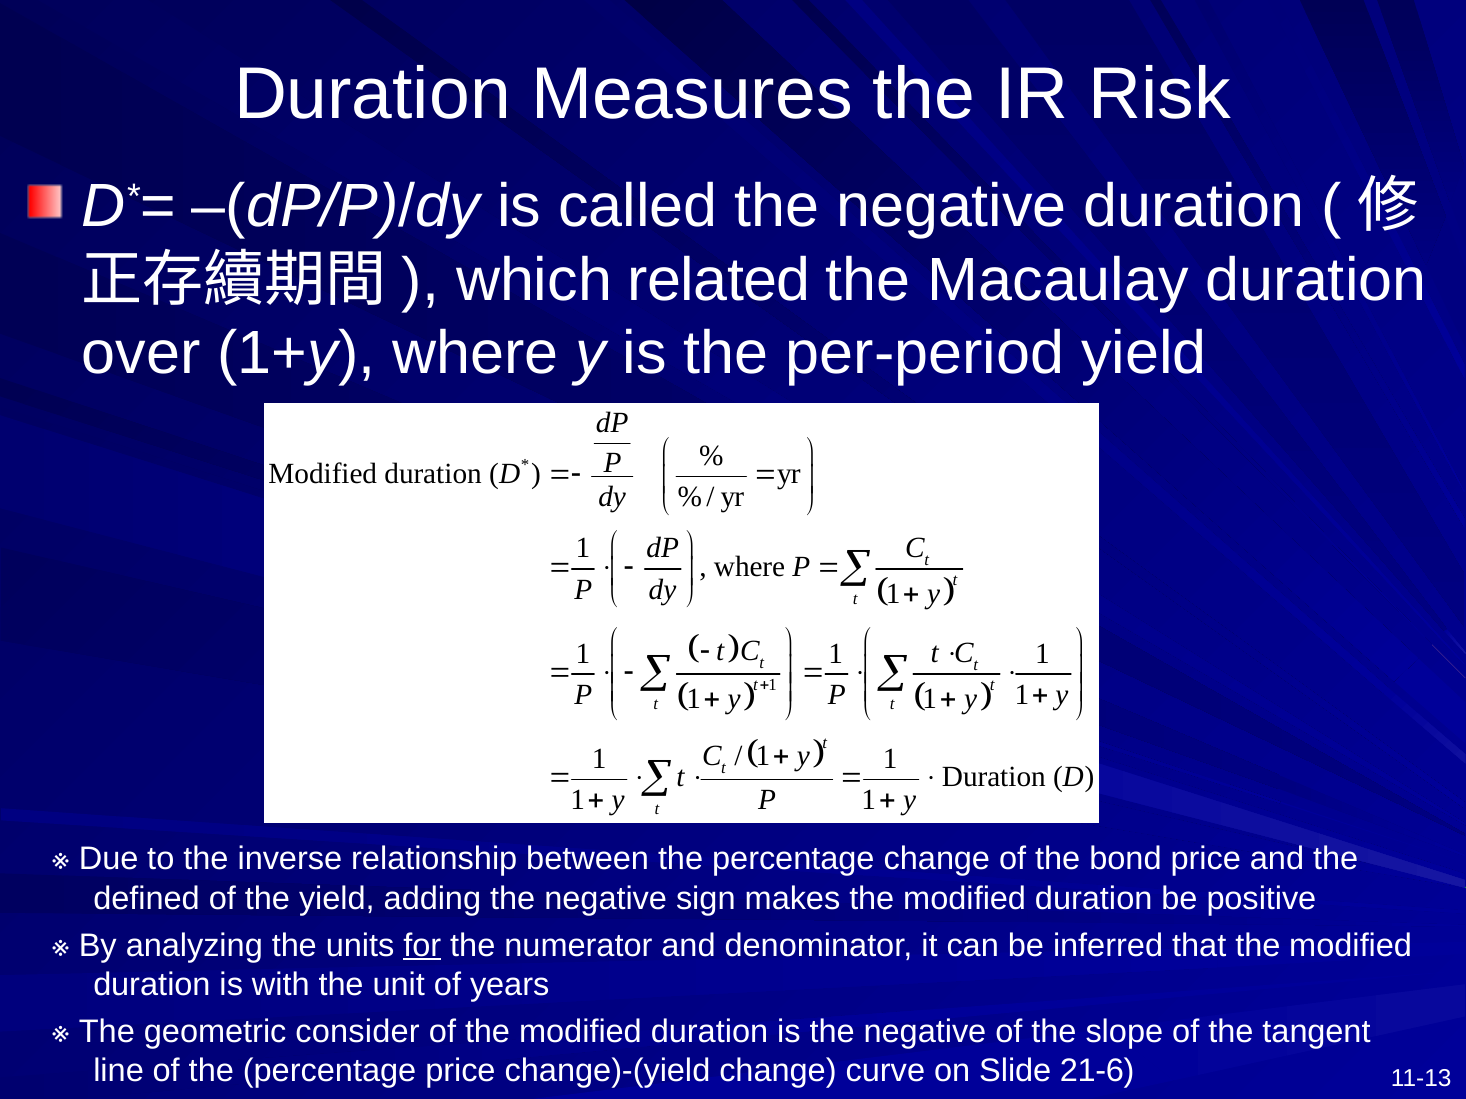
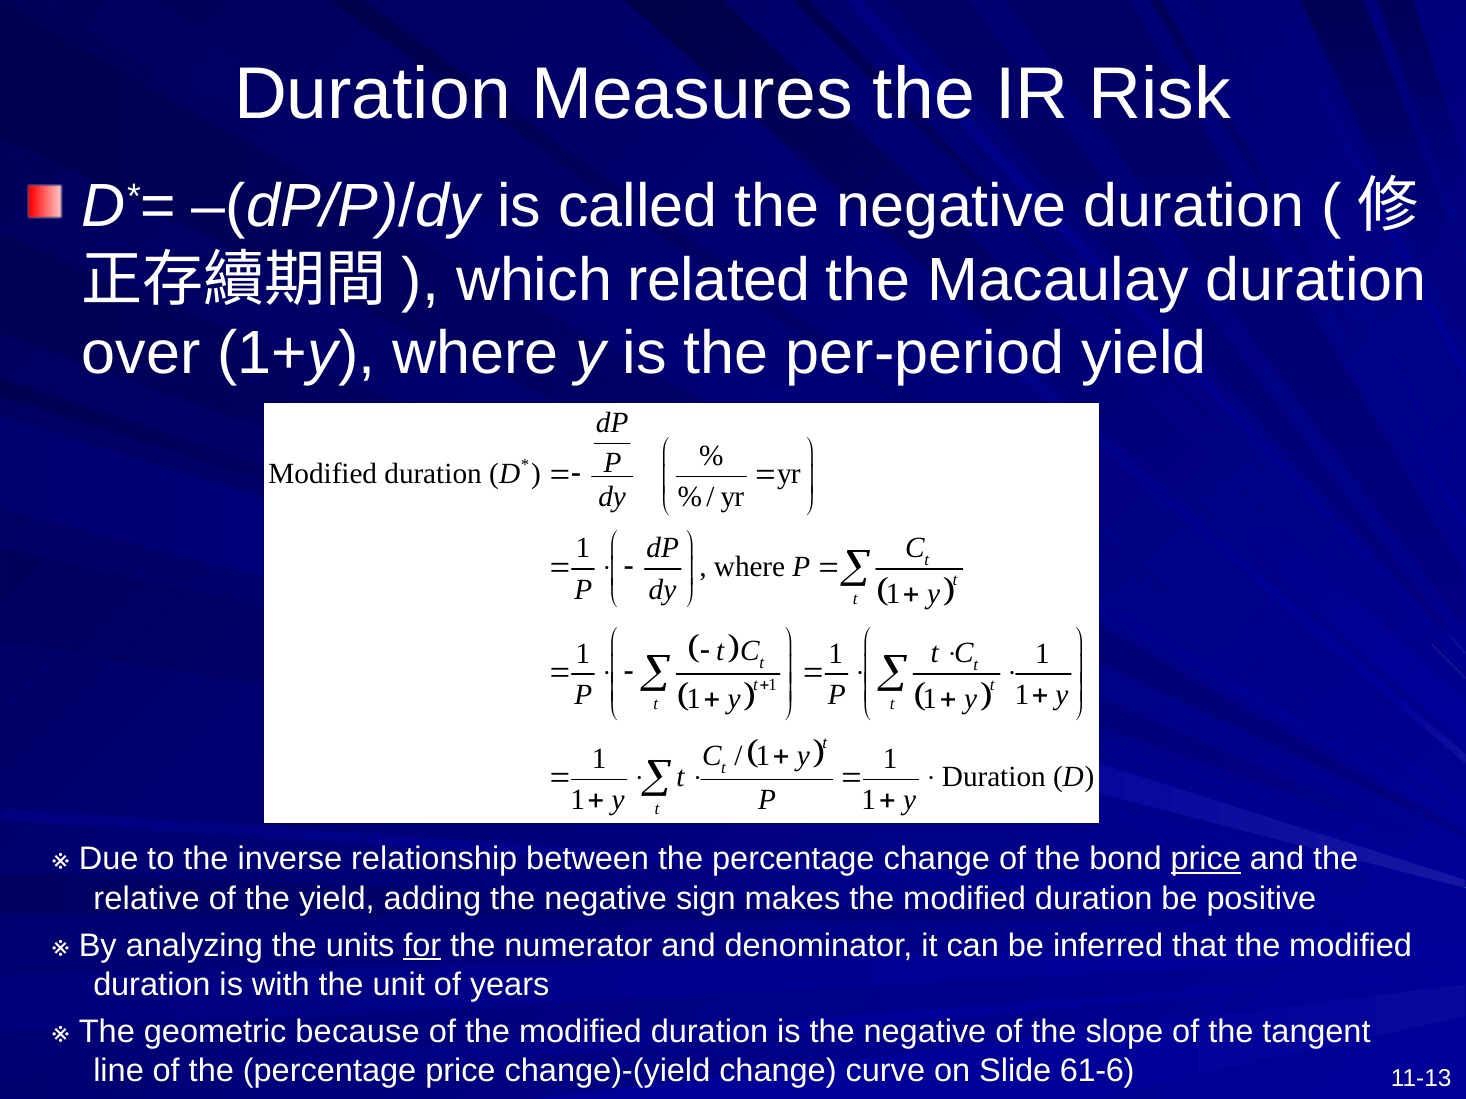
price at (1206, 860) underline: none -> present
defined: defined -> relative
consider: consider -> because
21-6: 21-6 -> 61-6
